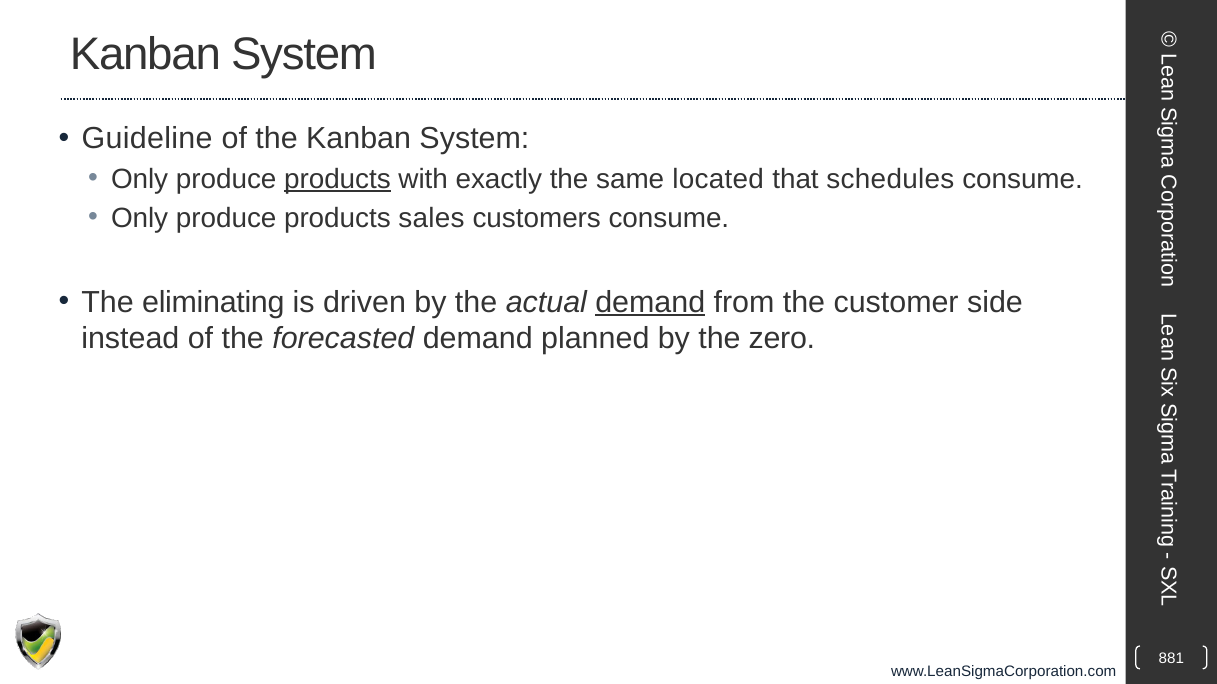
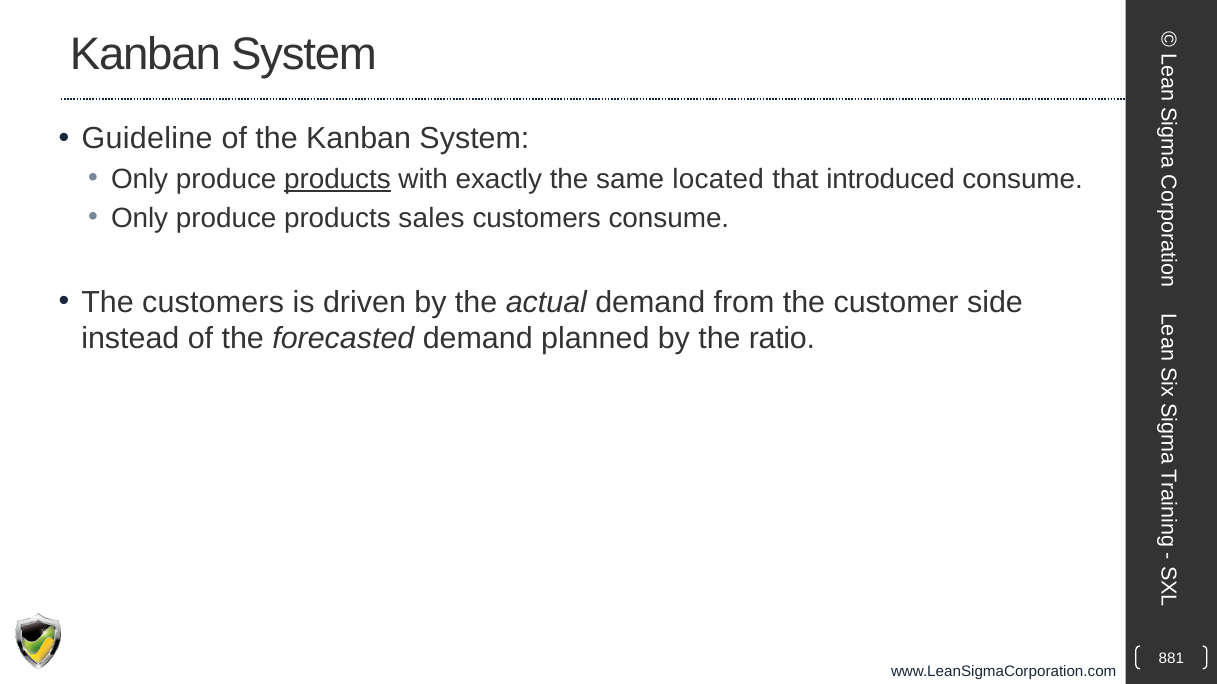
schedules: schedules -> introduced
The eliminating: eliminating -> customers
demand at (650, 302) underline: present -> none
zero: zero -> ratio
